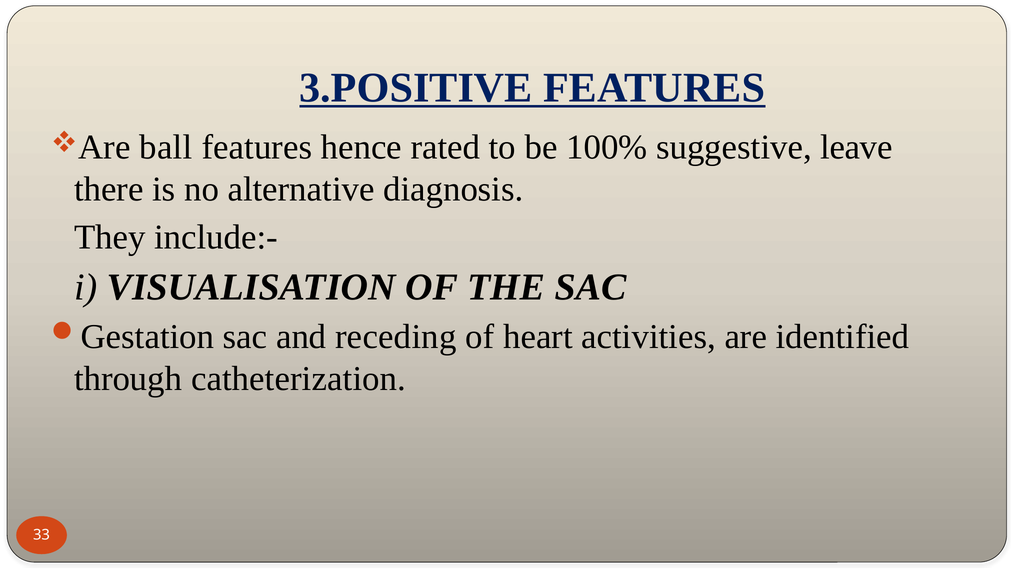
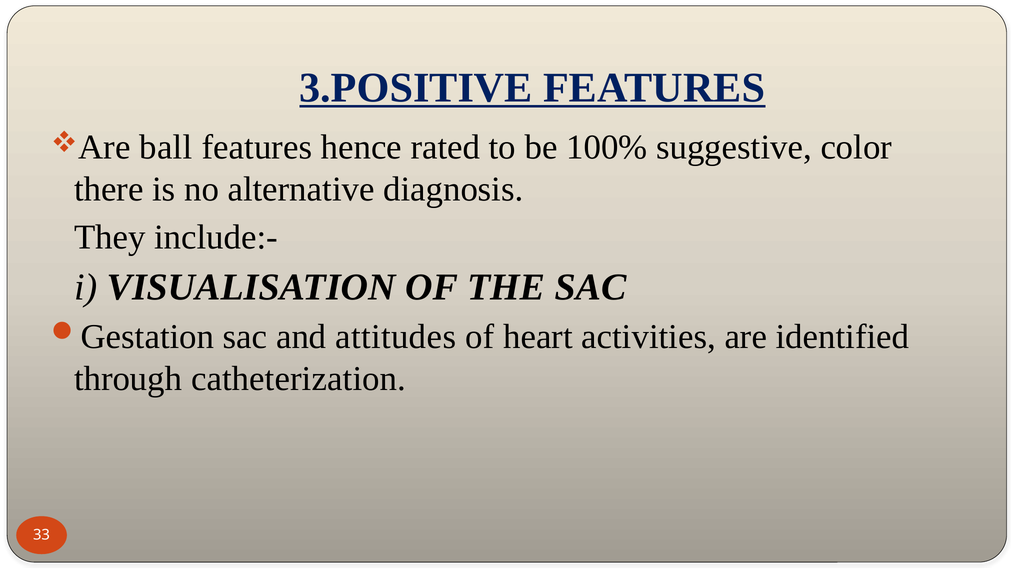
leave: leave -> color
receding: receding -> attitudes
